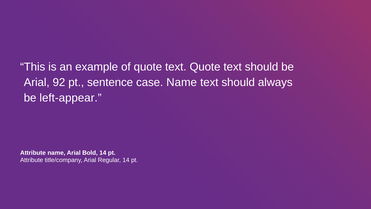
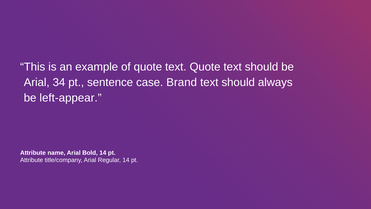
92: 92 -> 34
case Name: Name -> Brand
